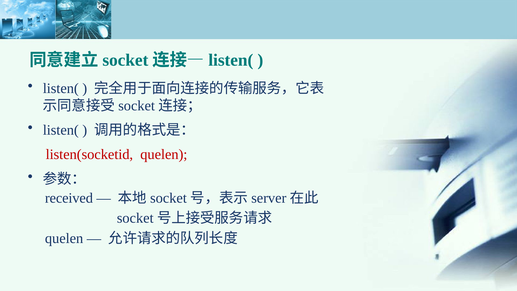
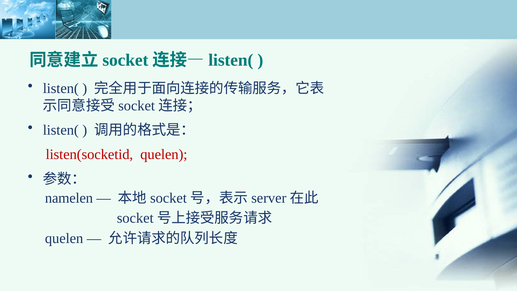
received: received -> namelen
